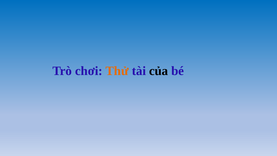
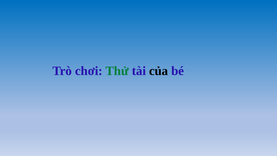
Thử colour: orange -> green
